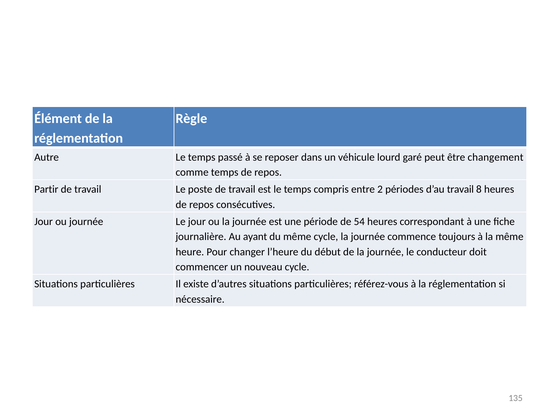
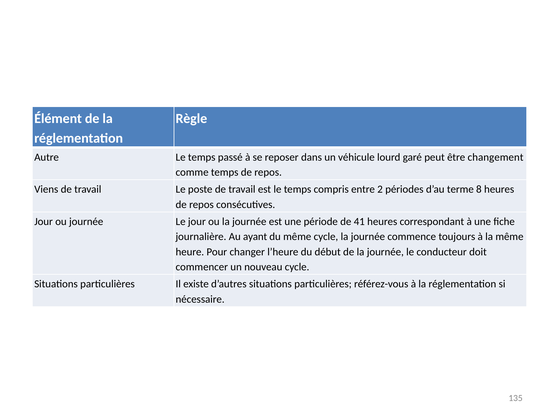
Partir: Partir -> Viens
d’au travail: travail -> terme
54: 54 -> 41
